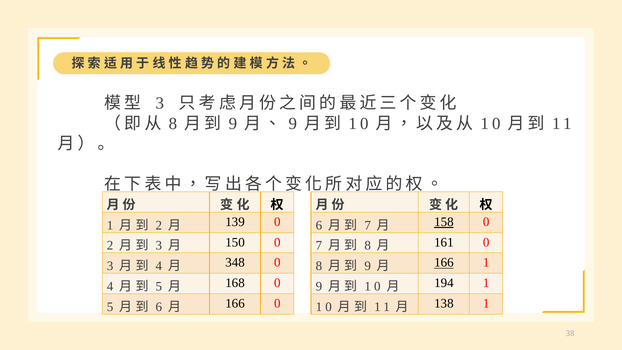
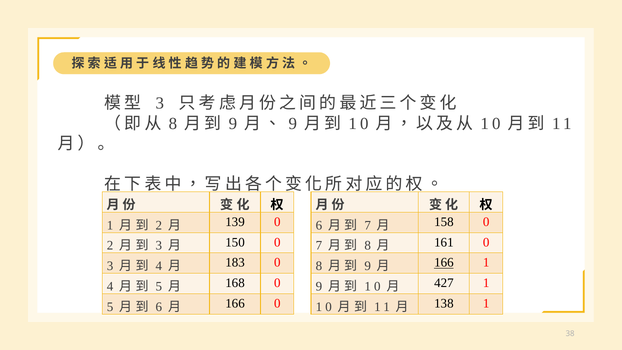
158 underline: present -> none
348: 348 -> 183
194: 194 -> 427
